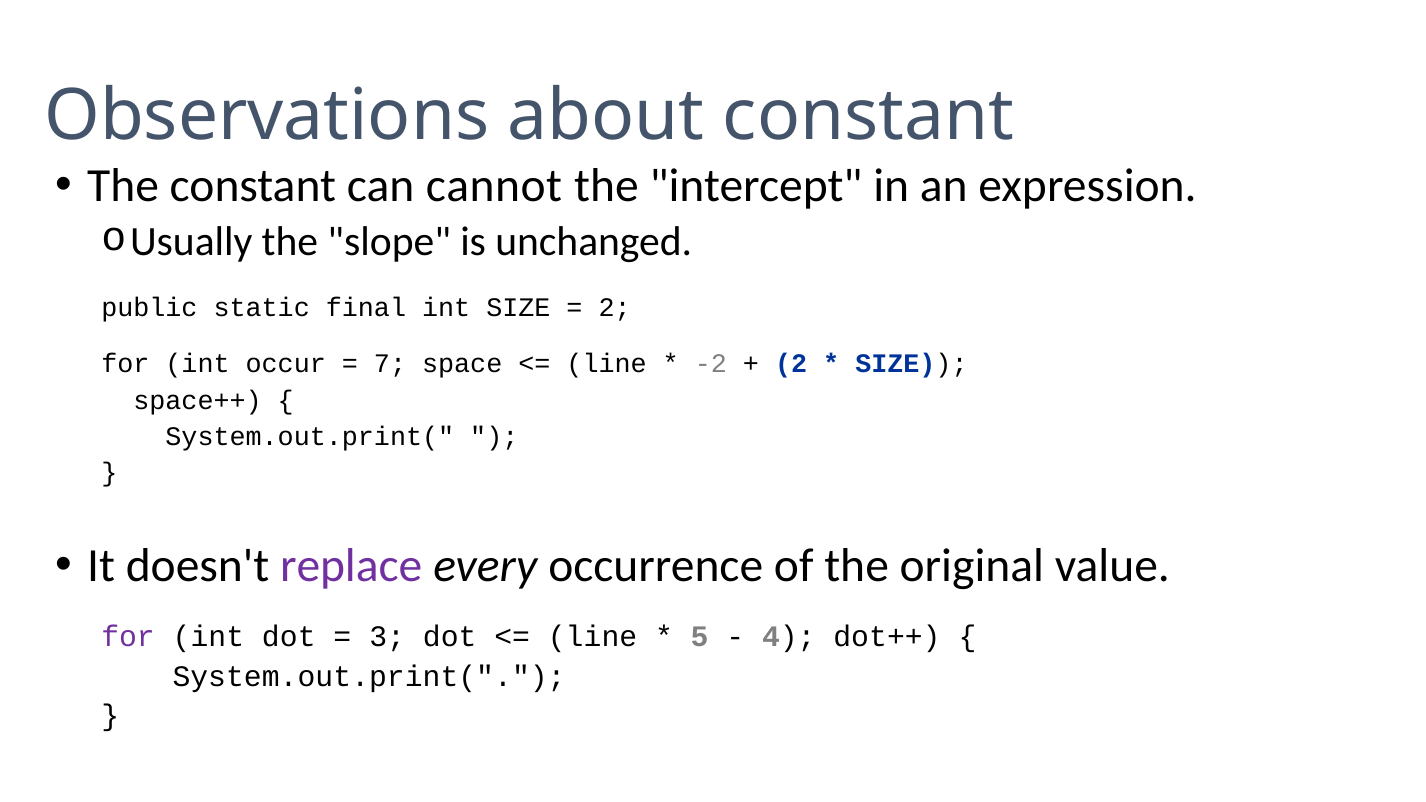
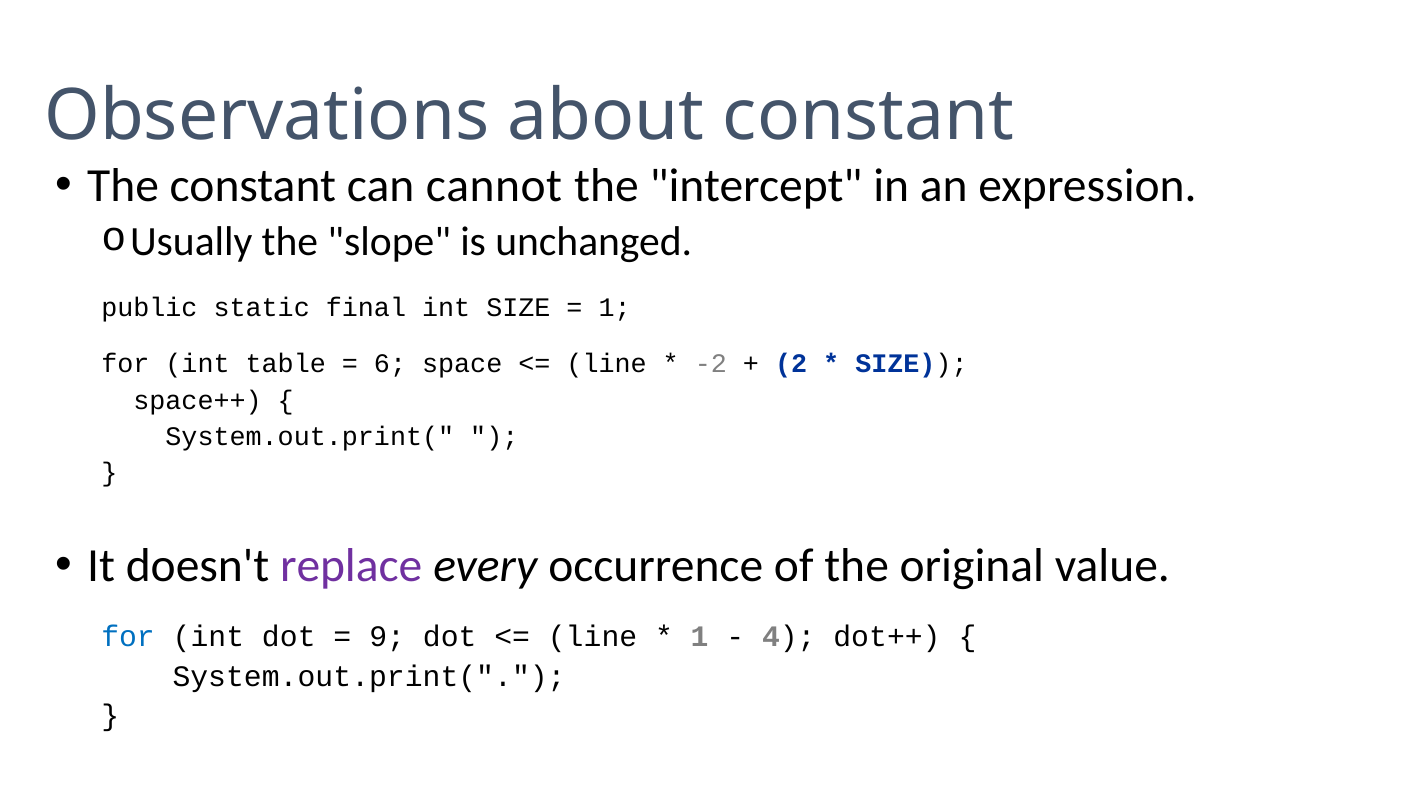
2 at (615, 308): 2 -> 1
occur: occur -> table
7: 7 -> 6
for at (128, 637) colour: purple -> blue
3: 3 -> 9
5 at (700, 637): 5 -> 1
